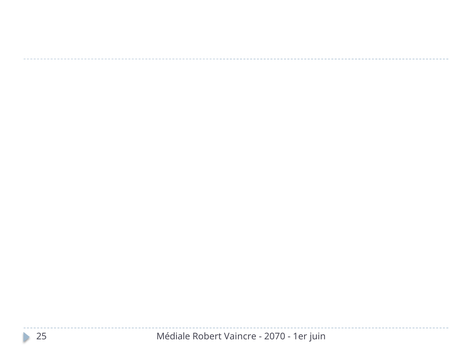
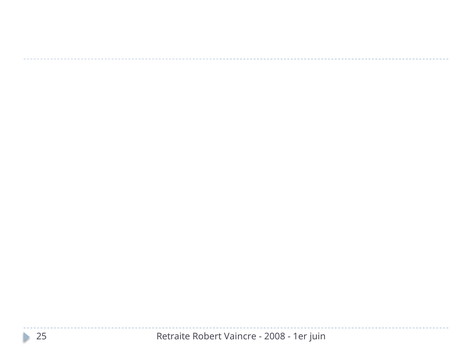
Médiale: Médiale -> Retraite
2070: 2070 -> 2008
